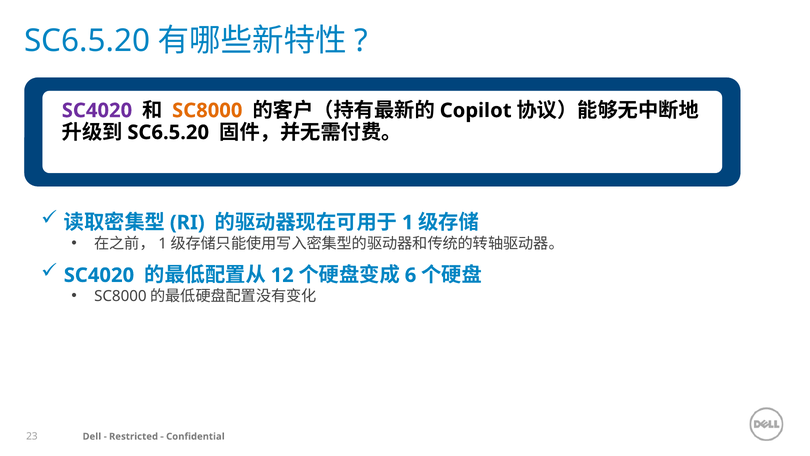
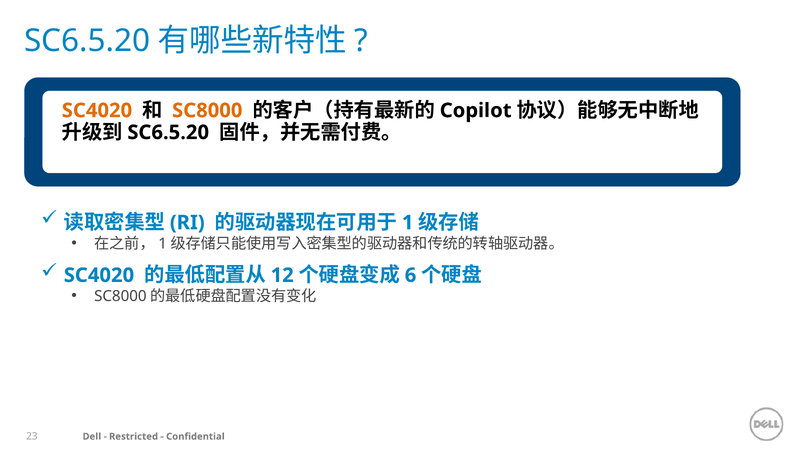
SC4020 at (97, 110) colour: purple -> orange
